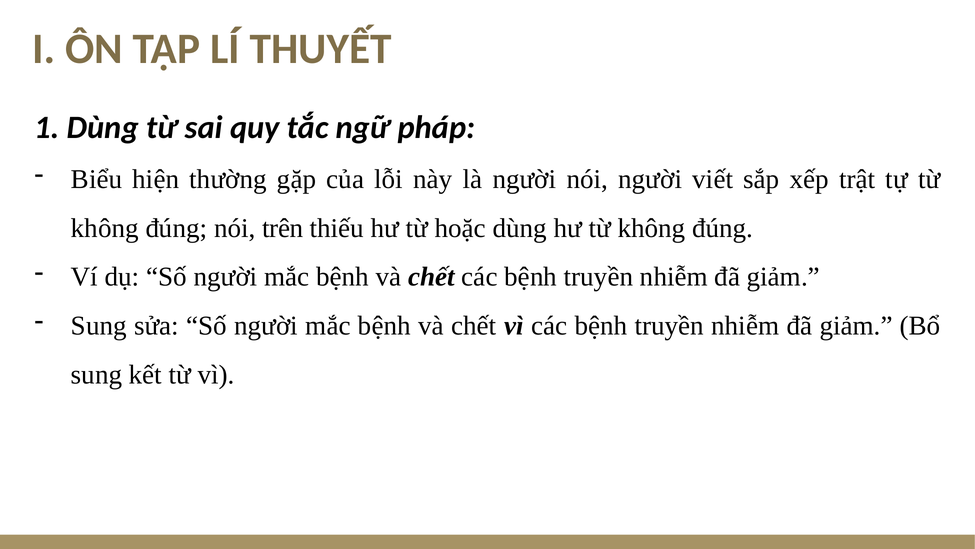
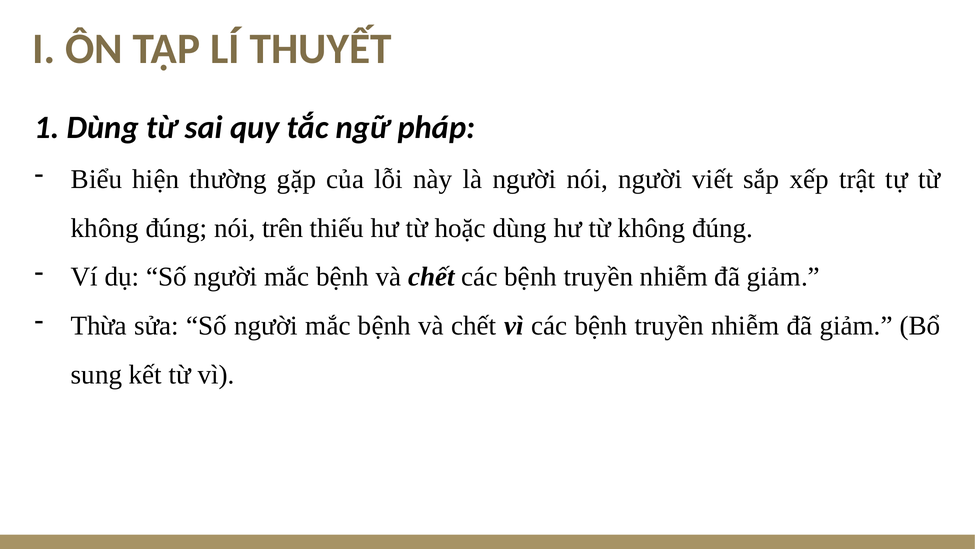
Sung at (99, 325): Sung -> Thừa
